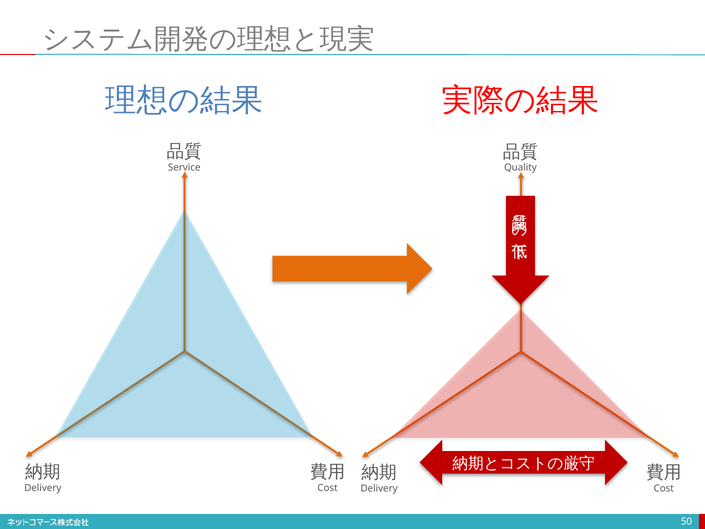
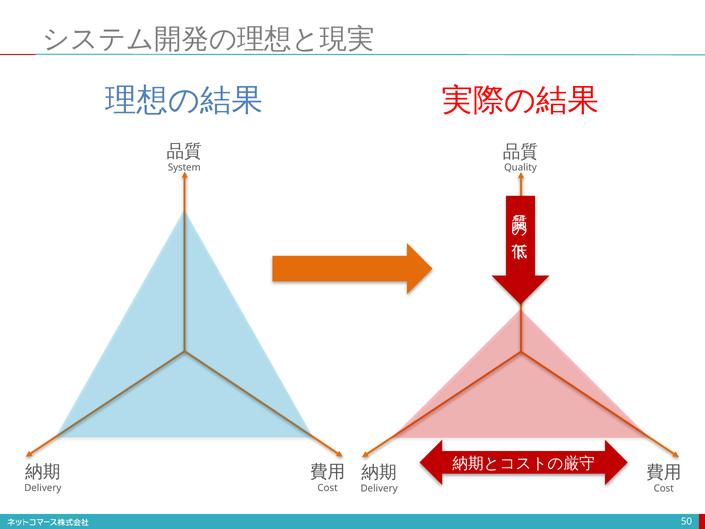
Service: Service -> System
